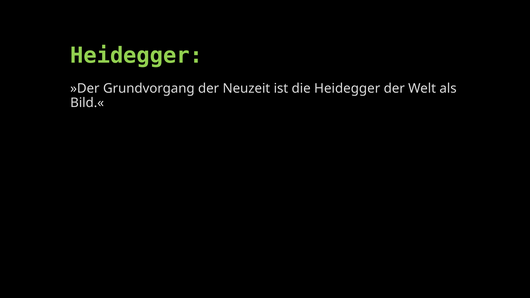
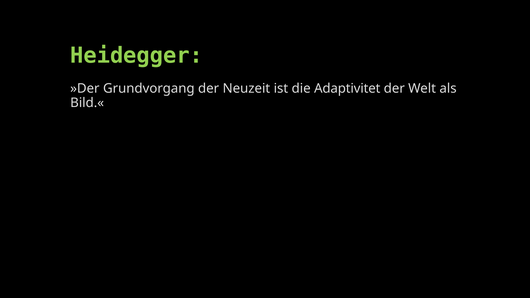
die Heidegger: Heidegger -> Adaptivitet
